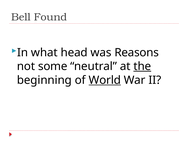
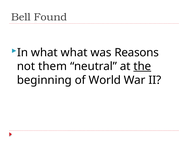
what head: head -> what
some: some -> them
World underline: present -> none
